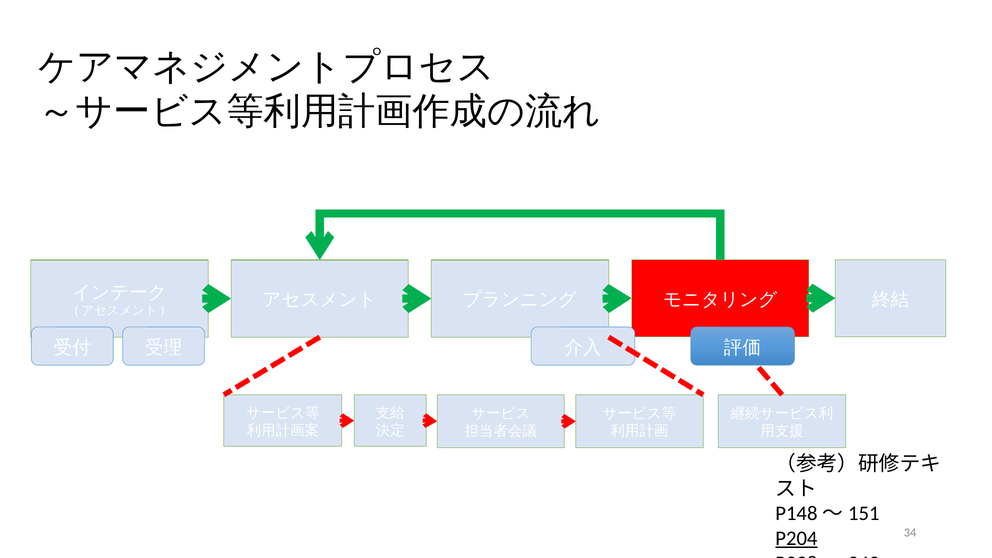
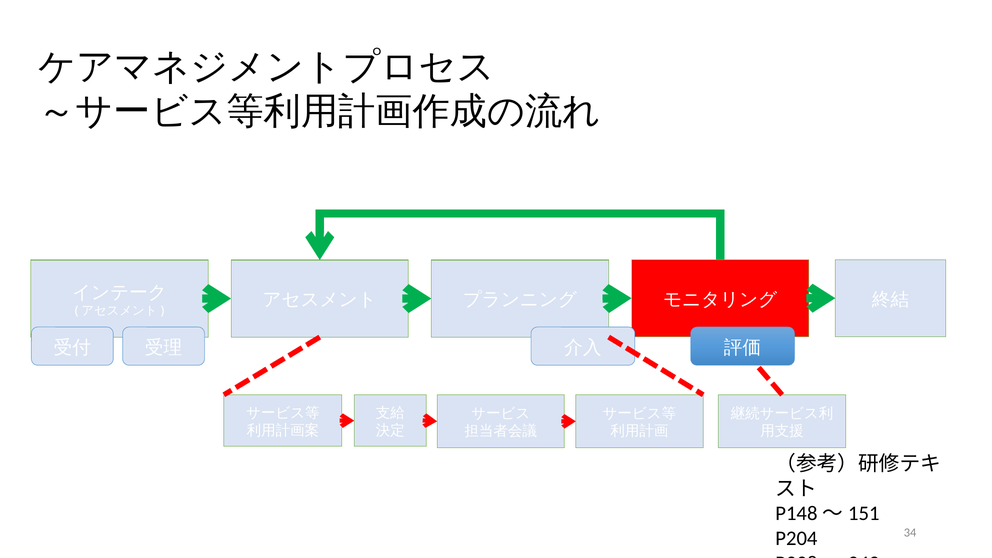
P204 underline: present -> none
